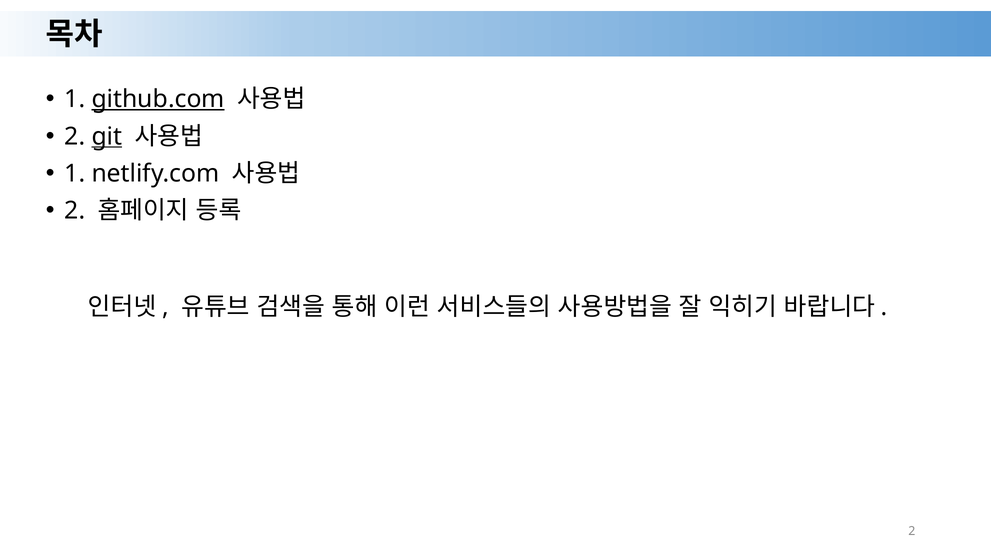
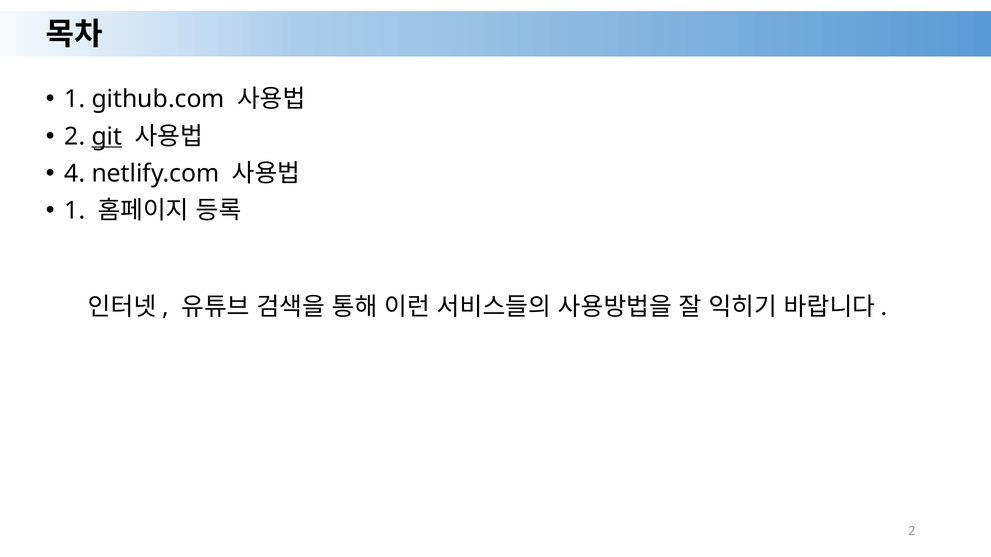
github.com underline: present -> none
1 at (75, 174): 1 -> 4
2 at (75, 211): 2 -> 1
